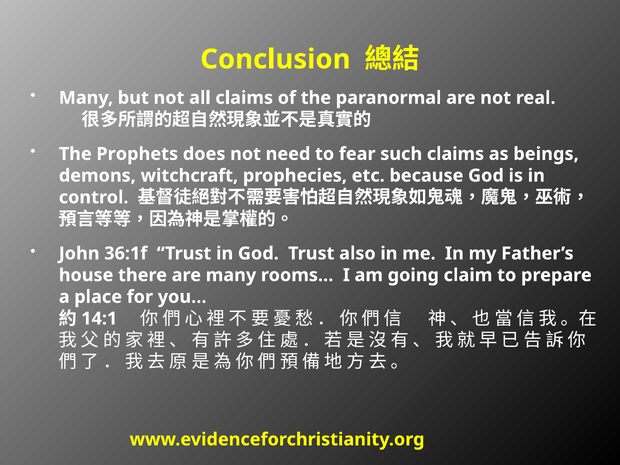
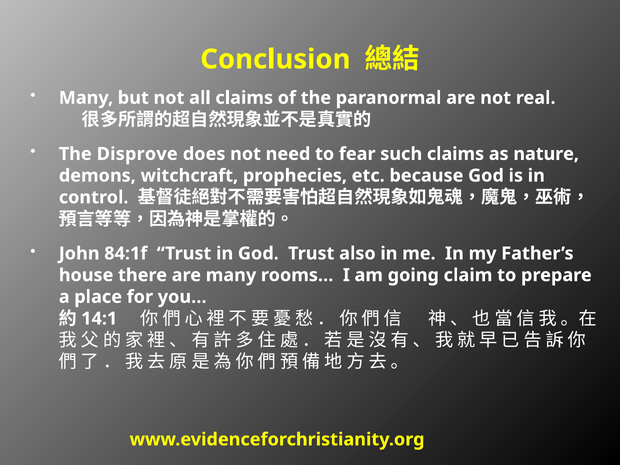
Prophets: Prophets -> Disprove
beings: beings -> nature
36:1f: 36:1f -> 84:1f
